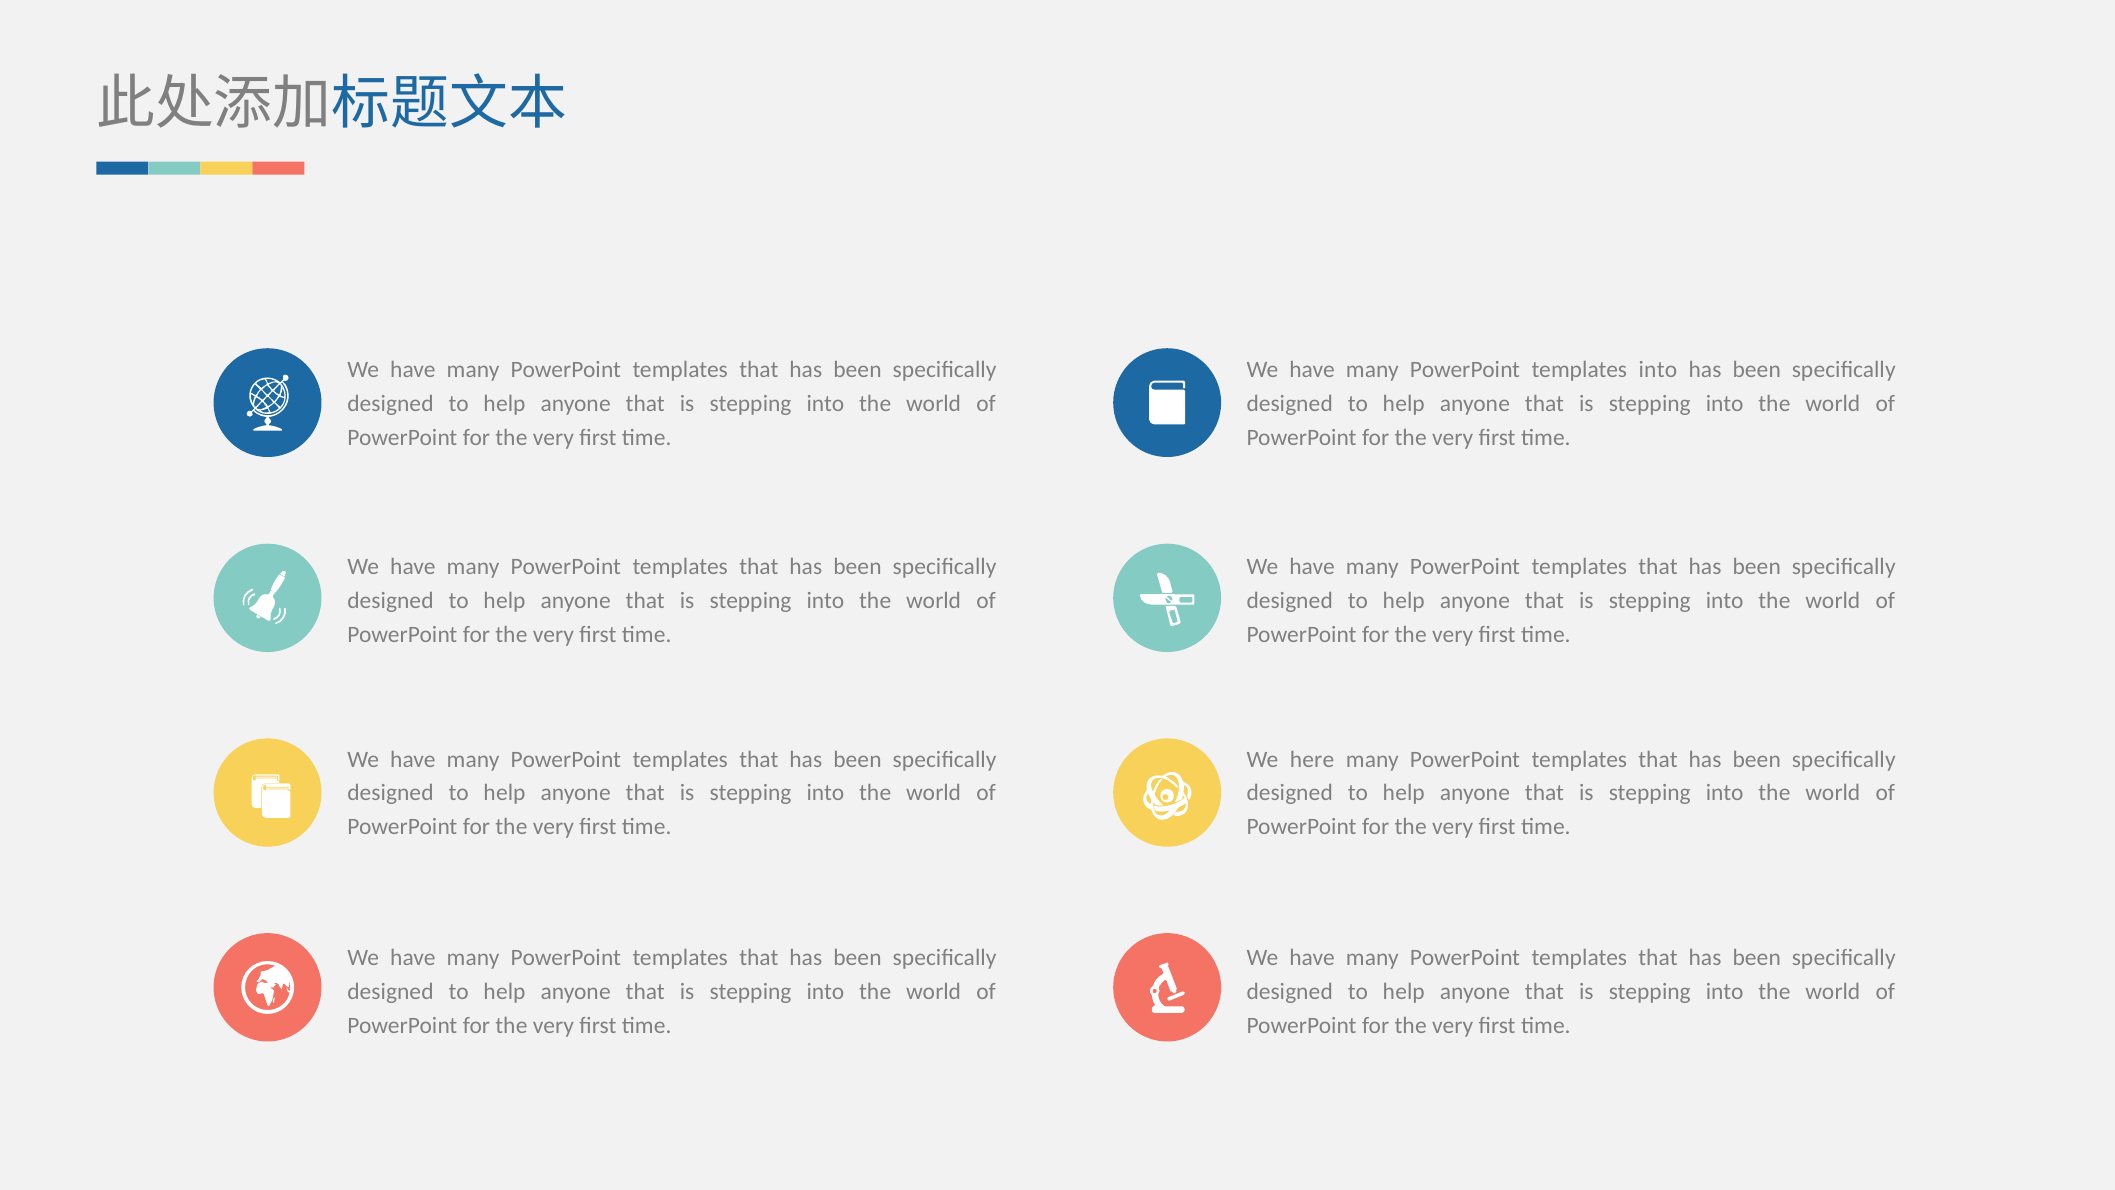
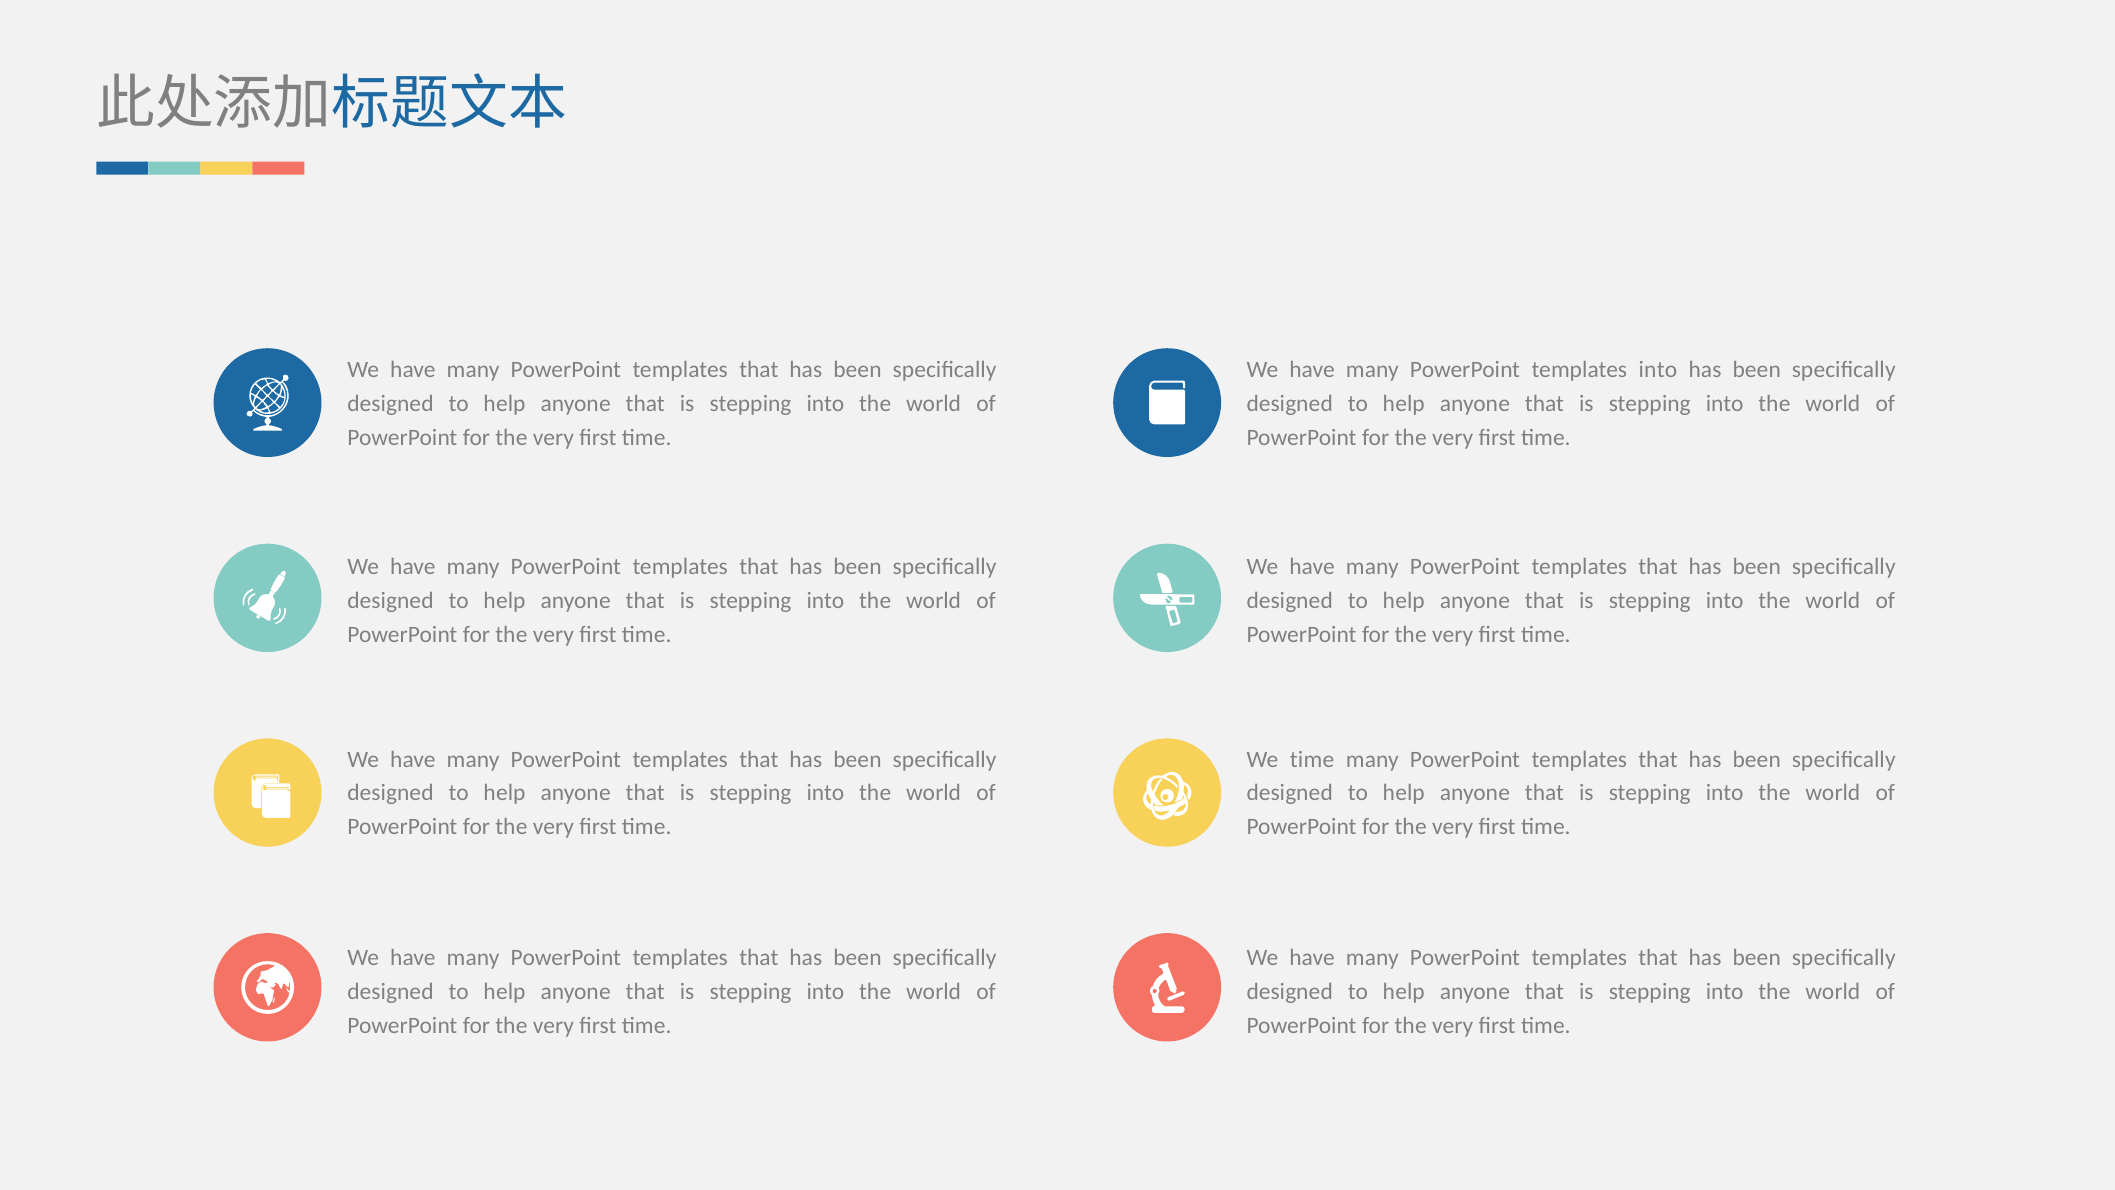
We here: here -> time
